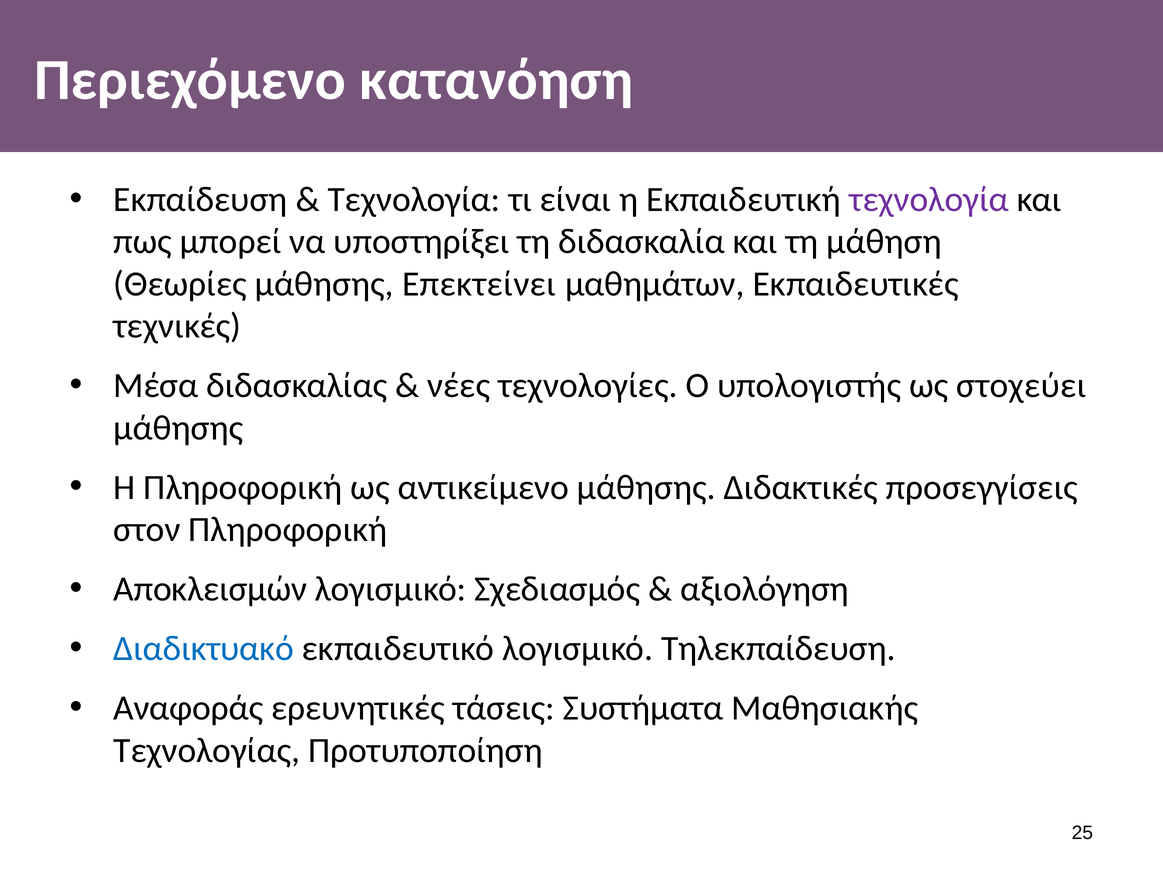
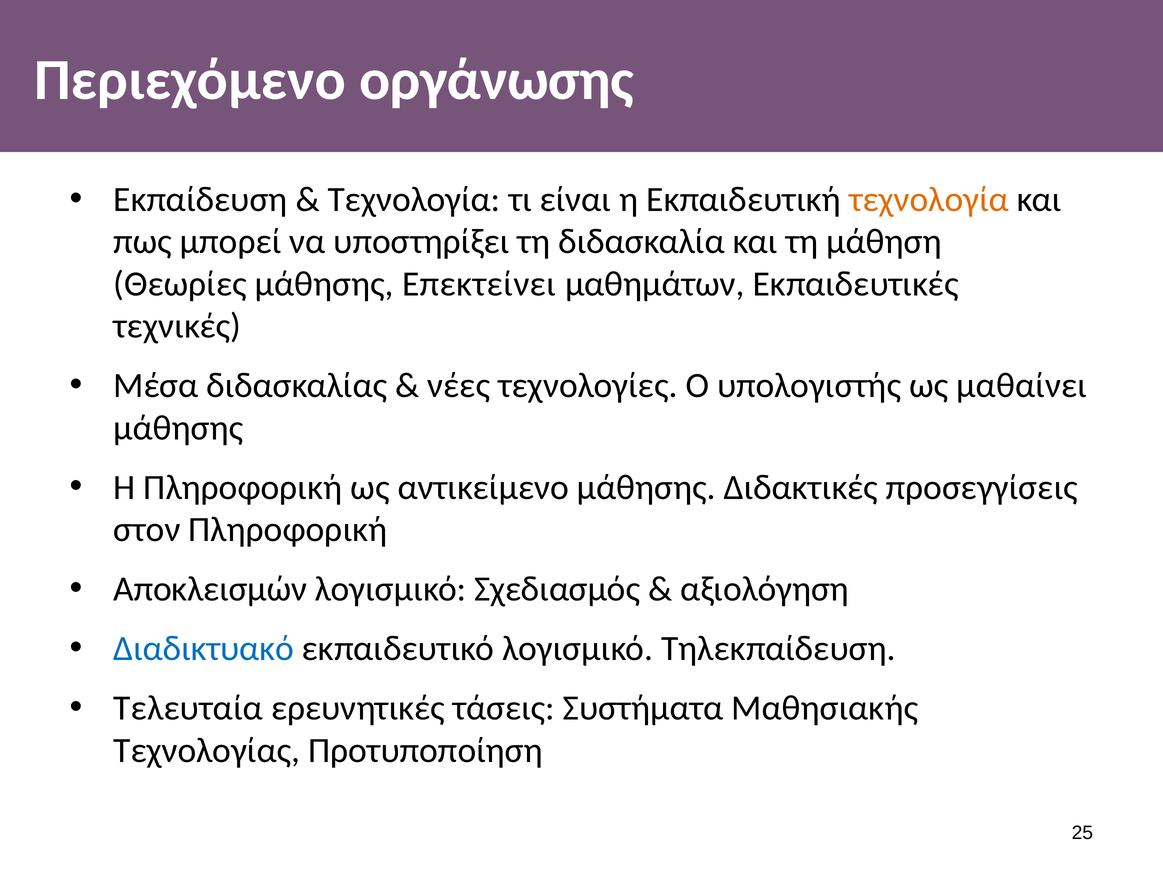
κατανόηση: κατανόηση -> οργάνωσης
τεχνολογία at (929, 200) colour: purple -> orange
στοχεύει: στοχεύει -> μαθαίνει
Αναφοράς: Αναφοράς -> Τελευταία
